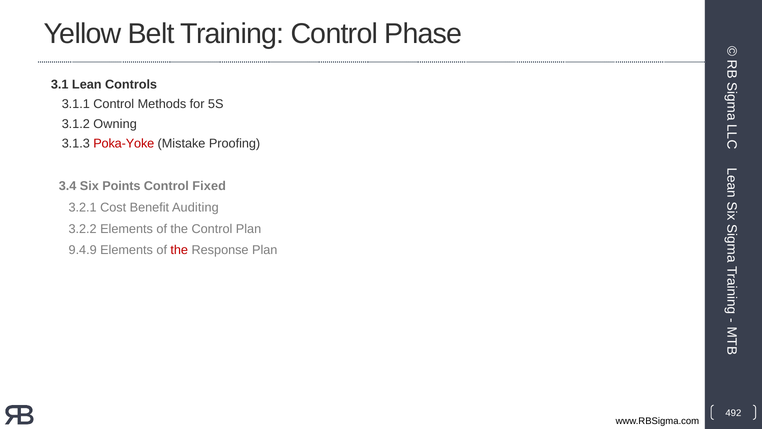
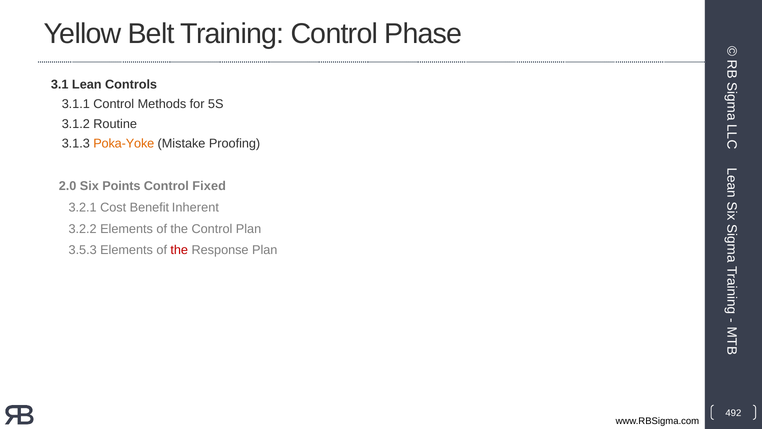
Owning: Owning -> Routine
Poka-Yoke colour: red -> orange
3.4: 3.4 -> 2.0
Auditing: Auditing -> Inherent
9.4.9: 9.4.9 -> 3.5.3
